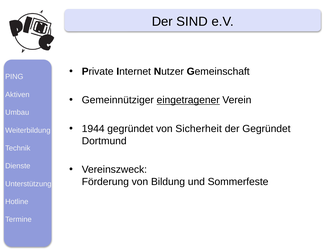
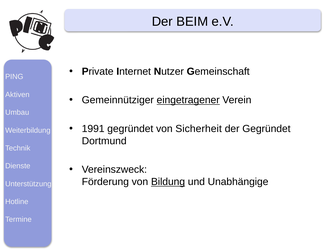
SIND: SIND -> BEIM
1944: 1944 -> 1991
Bildung underline: none -> present
Sommerfeste: Sommerfeste -> Unabhängige
